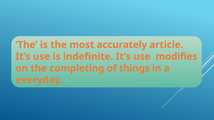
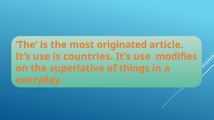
accurately: accurately -> originated
indefinite: indefinite -> countries
completing: completing -> superlative
